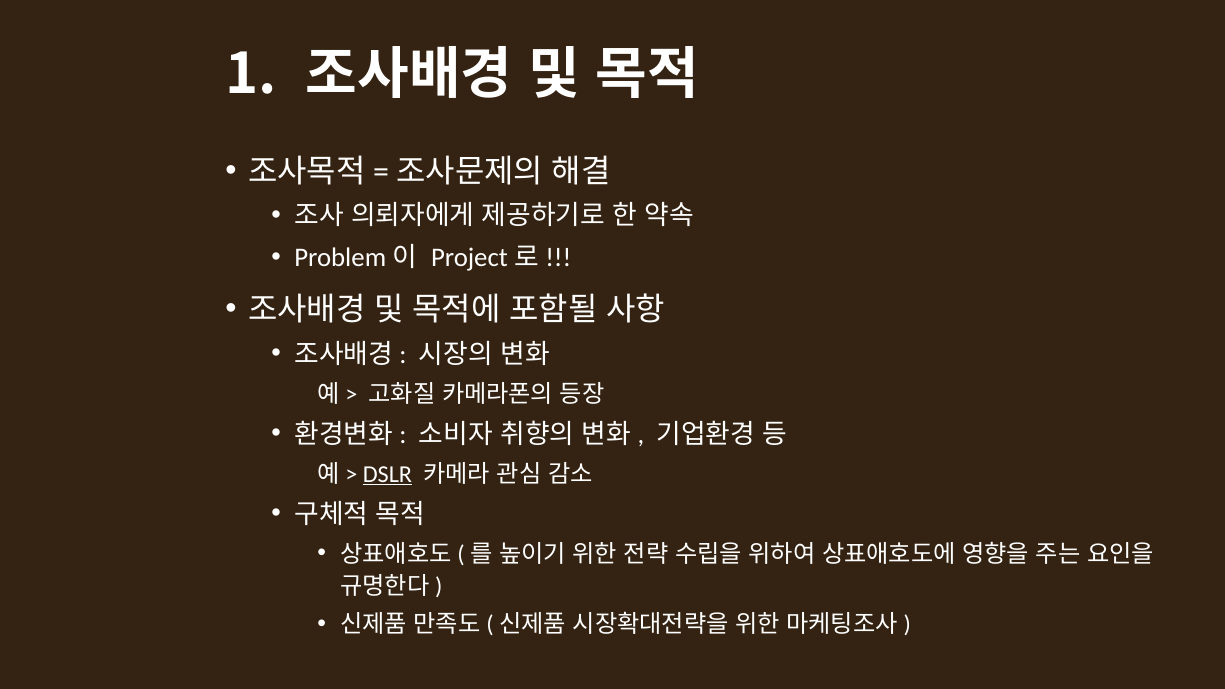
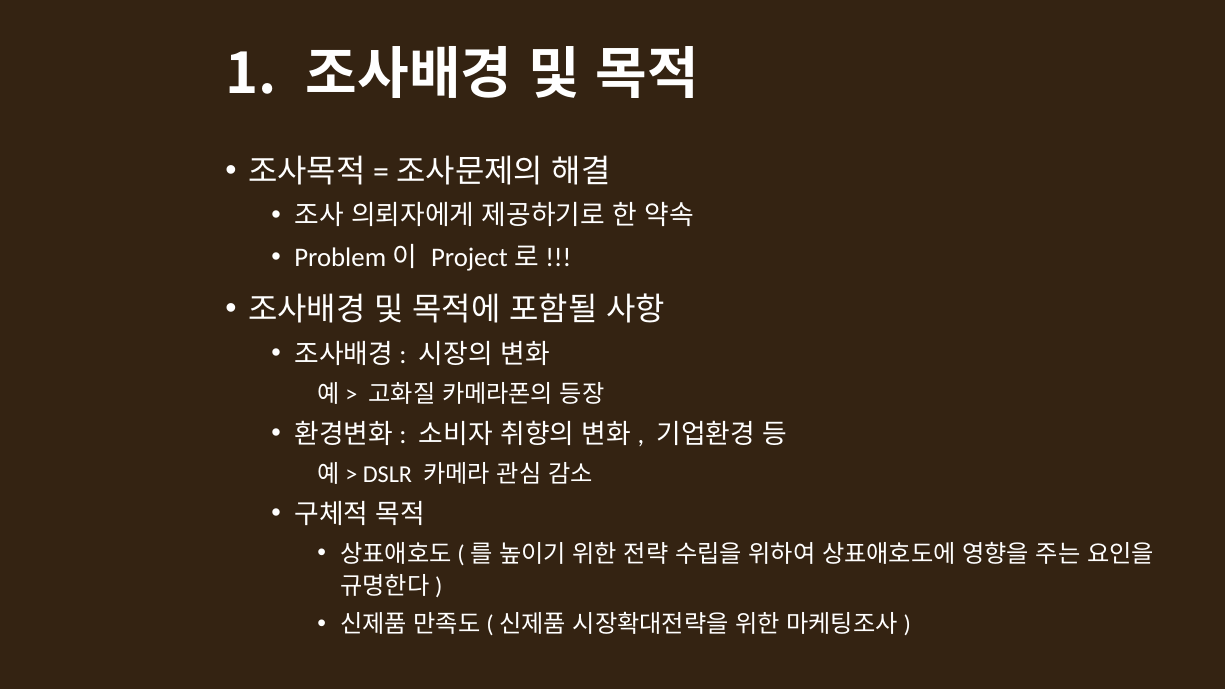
DSLR underline: present -> none
